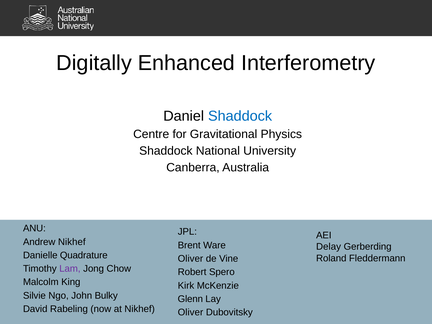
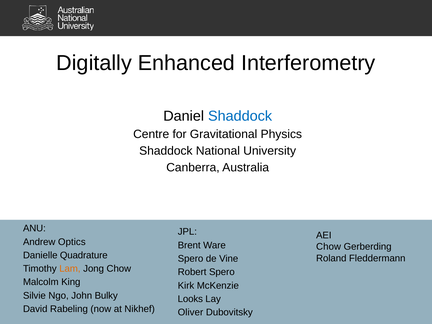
Andrew Nikhef: Nikhef -> Optics
Delay at (329, 247): Delay -> Chow
Oliver at (190, 259): Oliver -> Spero
Lam colour: purple -> orange
Glenn: Glenn -> Looks
